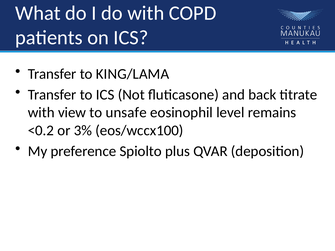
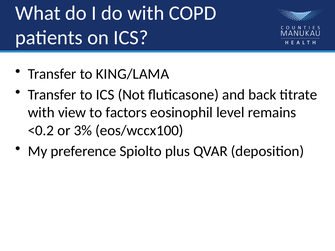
unsafe: unsafe -> factors
